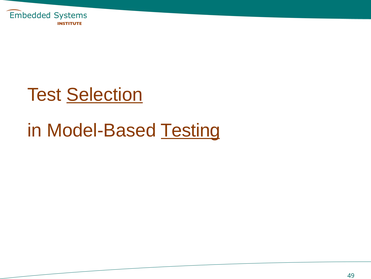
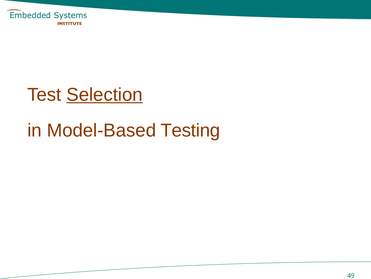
Testing underline: present -> none
